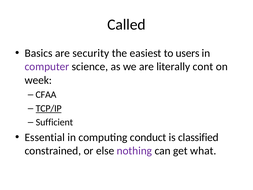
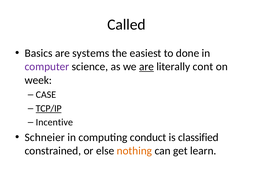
security: security -> systems
users: users -> done
are at (147, 67) underline: none -> present
CFAA: CFAA -> CASE
Sufficient: Sufficient -> Incentive
Essential: Essential -> Schneier
nothing colour: purple -> orange
what: what -> learn
